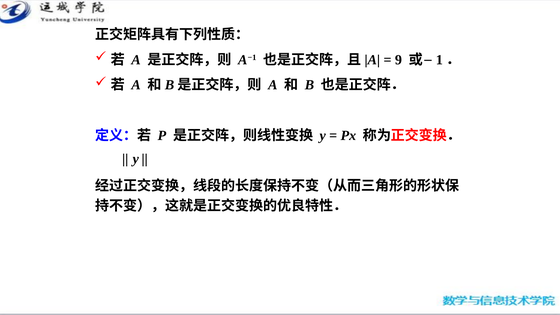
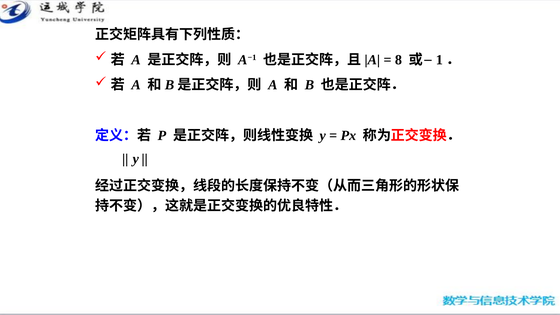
9: 9 -> 8
